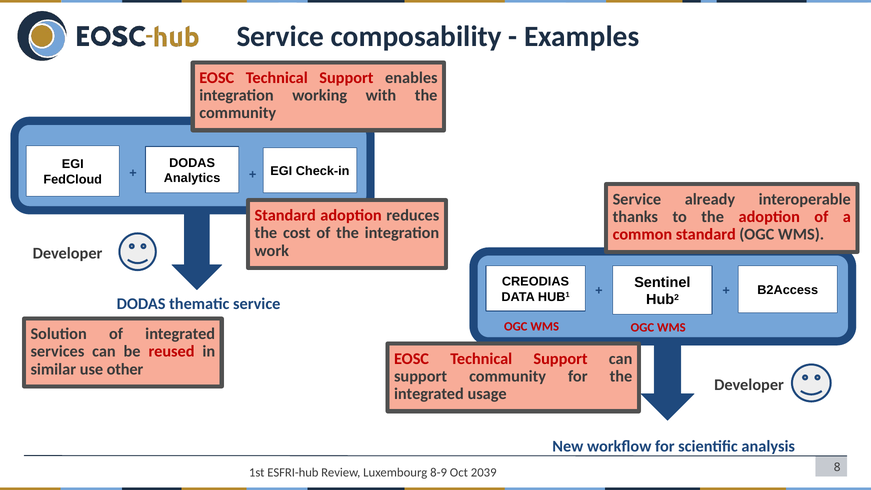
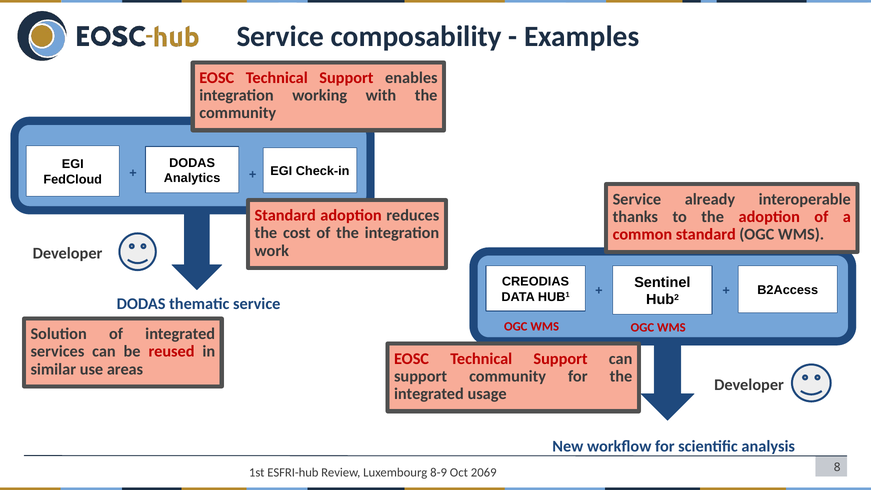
other: other -> areas
2039: 2039 -> 2069
